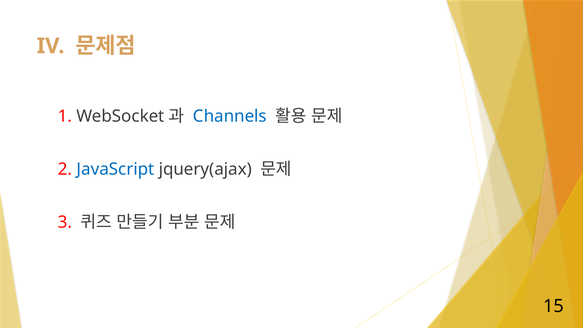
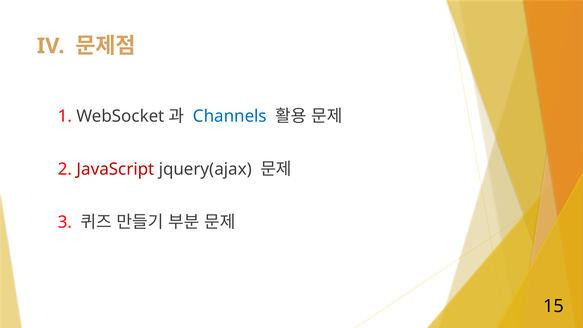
JavaScript colour: blue -> red
